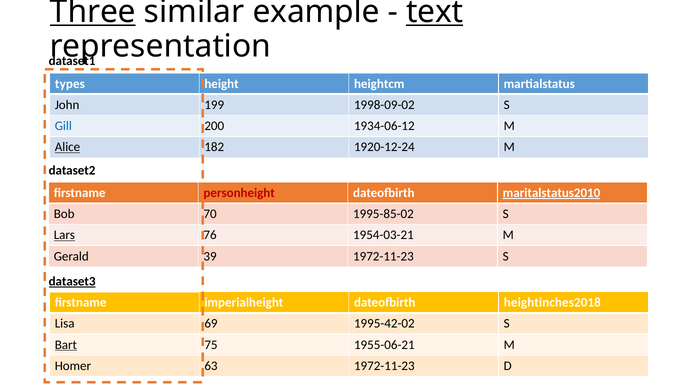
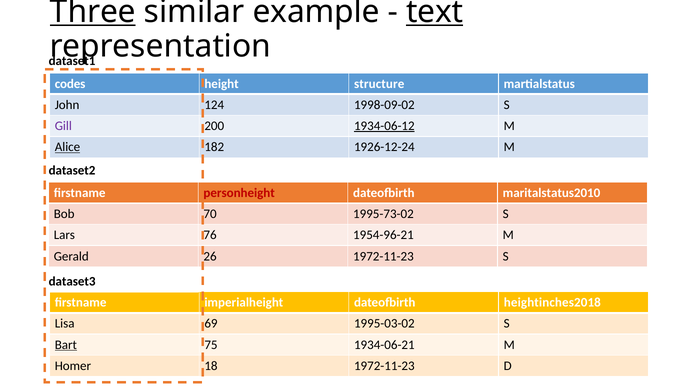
types: types -> codes
heightcm: heightcm -> structure
199: 199 -> 124
Gill colour: blue -> purple
1934-06-12 underline: none -> present
1920-12-24: 1920-12-24 -> 1926-12-24
maritalstatus2010 underline: present -> none
1995-85-02: 1995-85-02 -> 1995-73-02
Lars underline: present -> none
1954-03-21: 1954-03-21 -> 1954-96-21
39: 39 -> 26
dataset3 underline: present -> none
1995-42-02: 1995-42-02 -> 1995-03-02
1955-06-21: 1955-06-21 -> 1934-06-21
63: 63 -> 18
